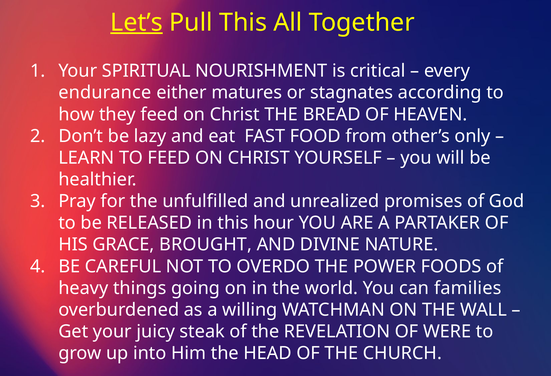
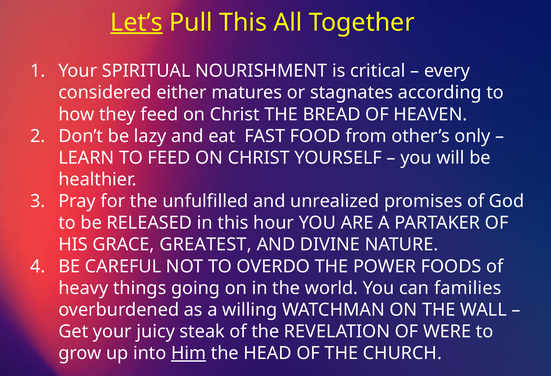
endurance: endurance -> considered
BROUGHT: BROUGHT -> GREATEST
Him underline: none -> present
